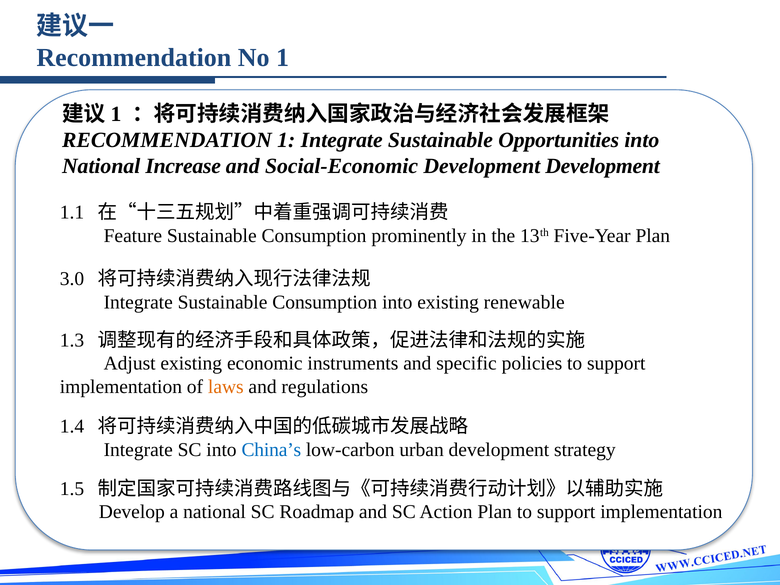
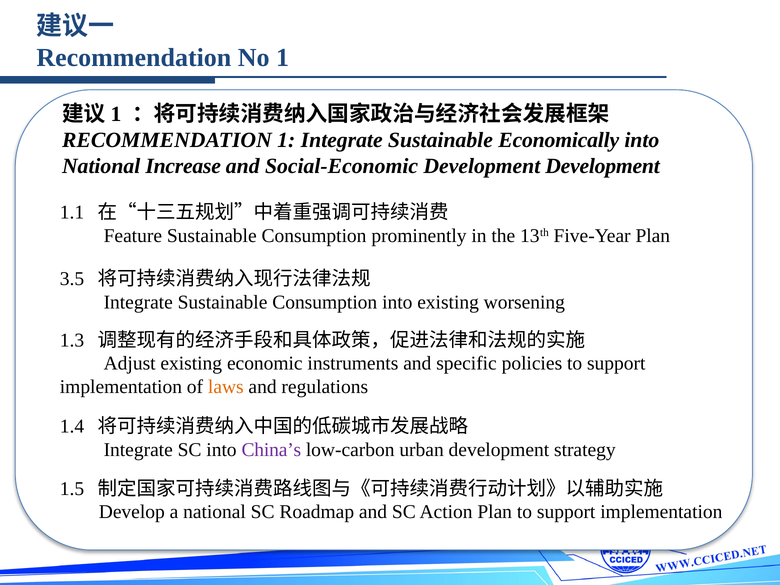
Opportunities: Opportunities -> Economically
3.0: 3.0 -> 3.5
renewable: renewable -> worsening
China’s colour: blue -> purple
